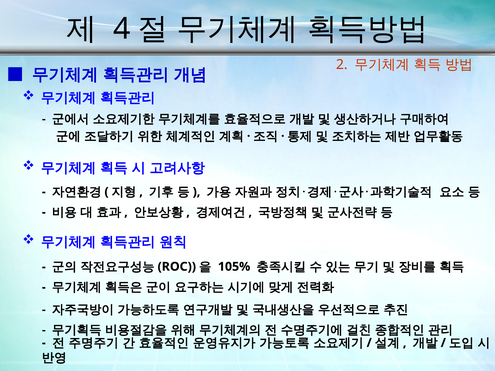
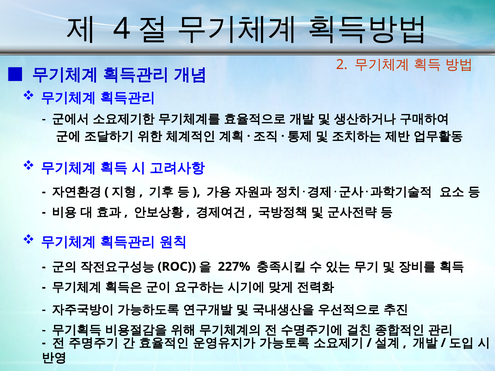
105%: 105% -> 227%
